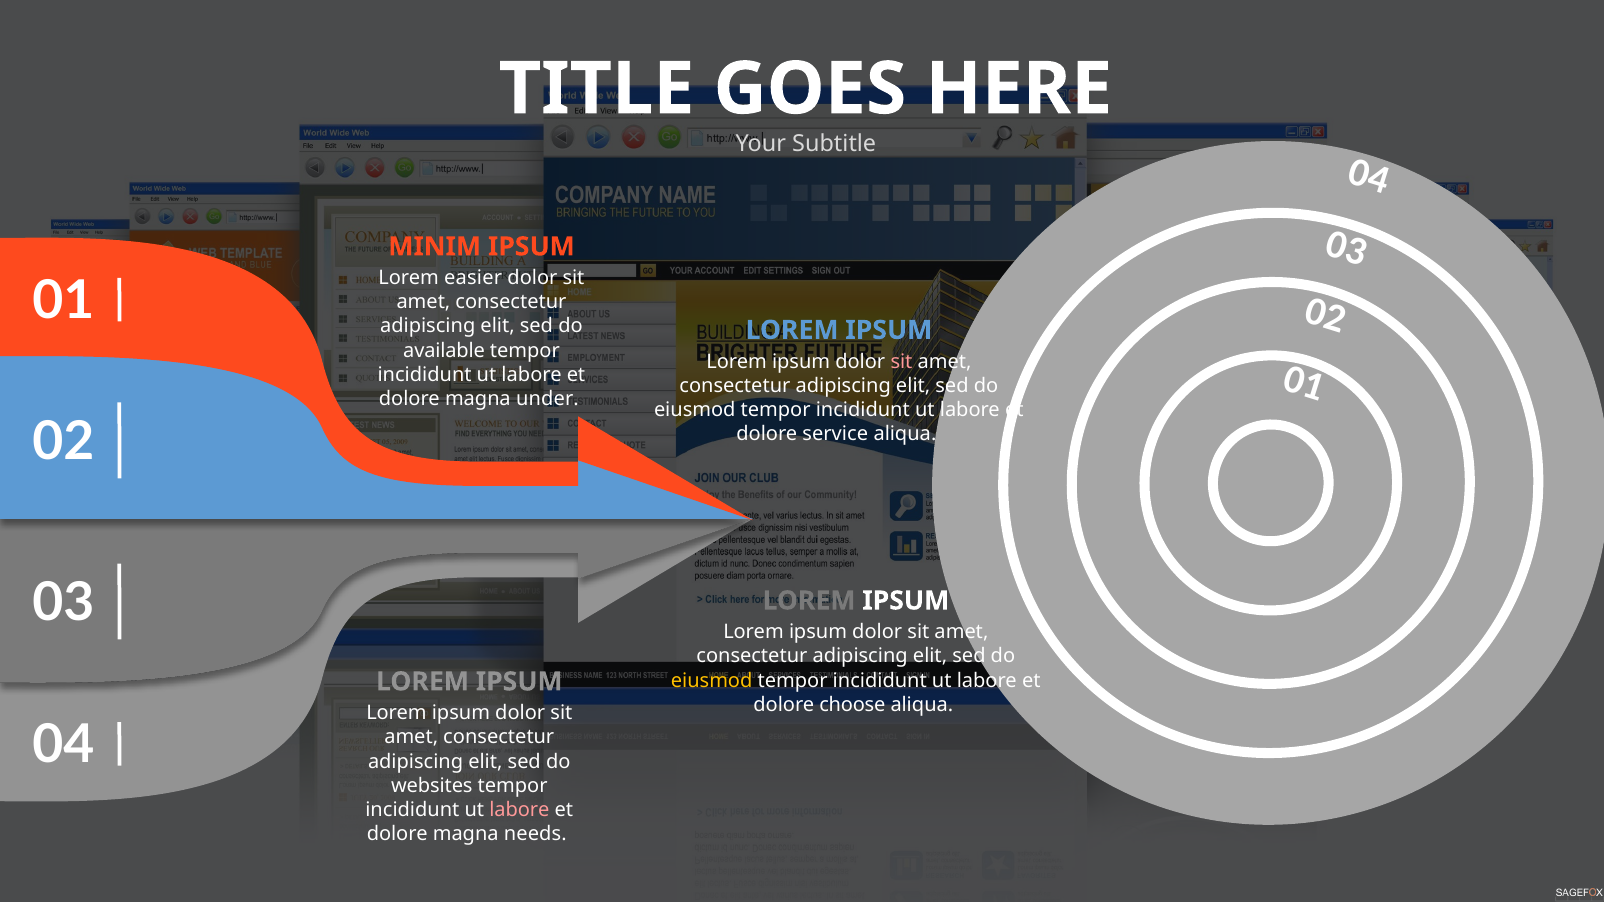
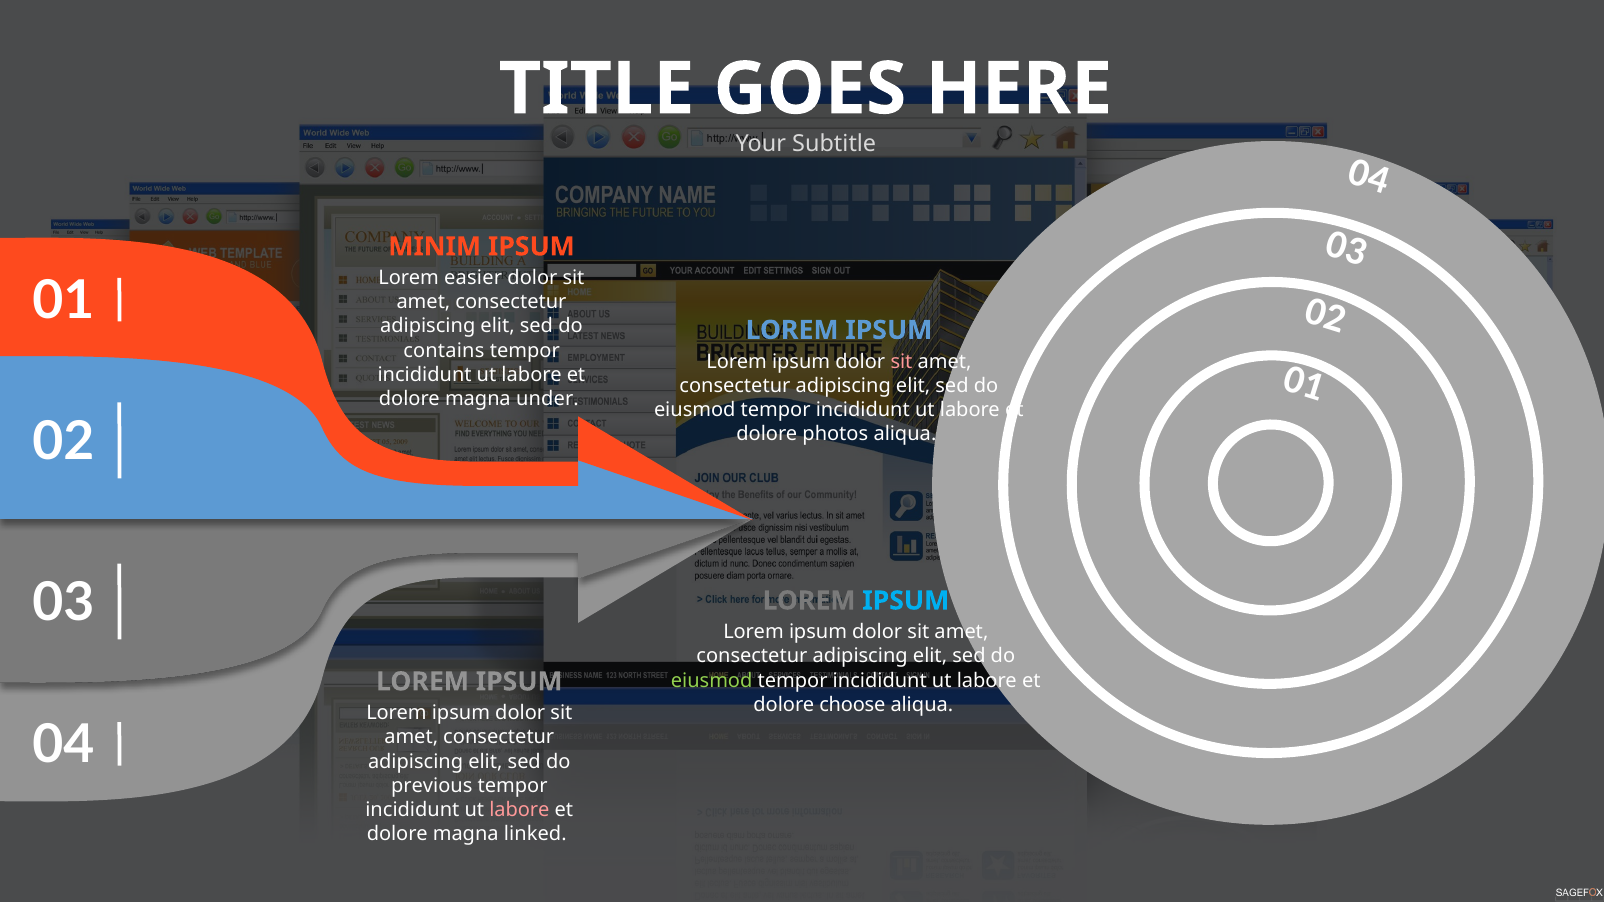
available: available -> contains
service: service -> photos
IPSUM at (906, 601) colour: white -> light blue
eiusmod at (712, 681) colour: yellow -> light green
websites: websites -> previous
needs: needs -> linked
